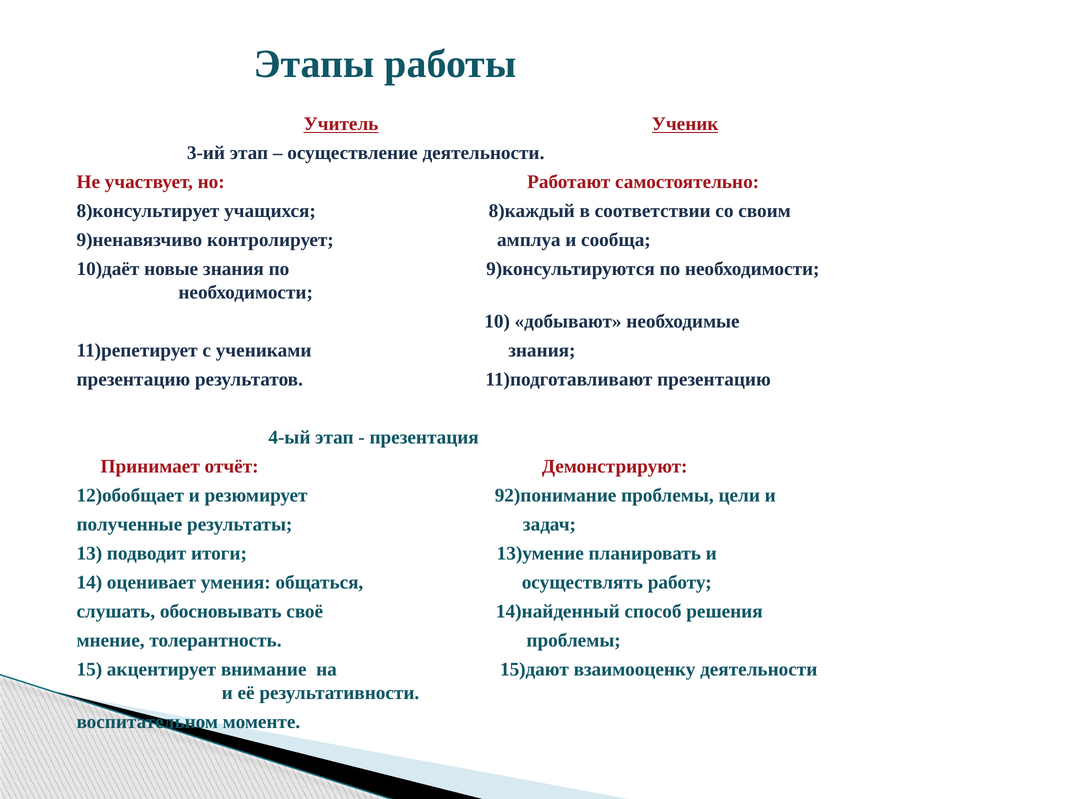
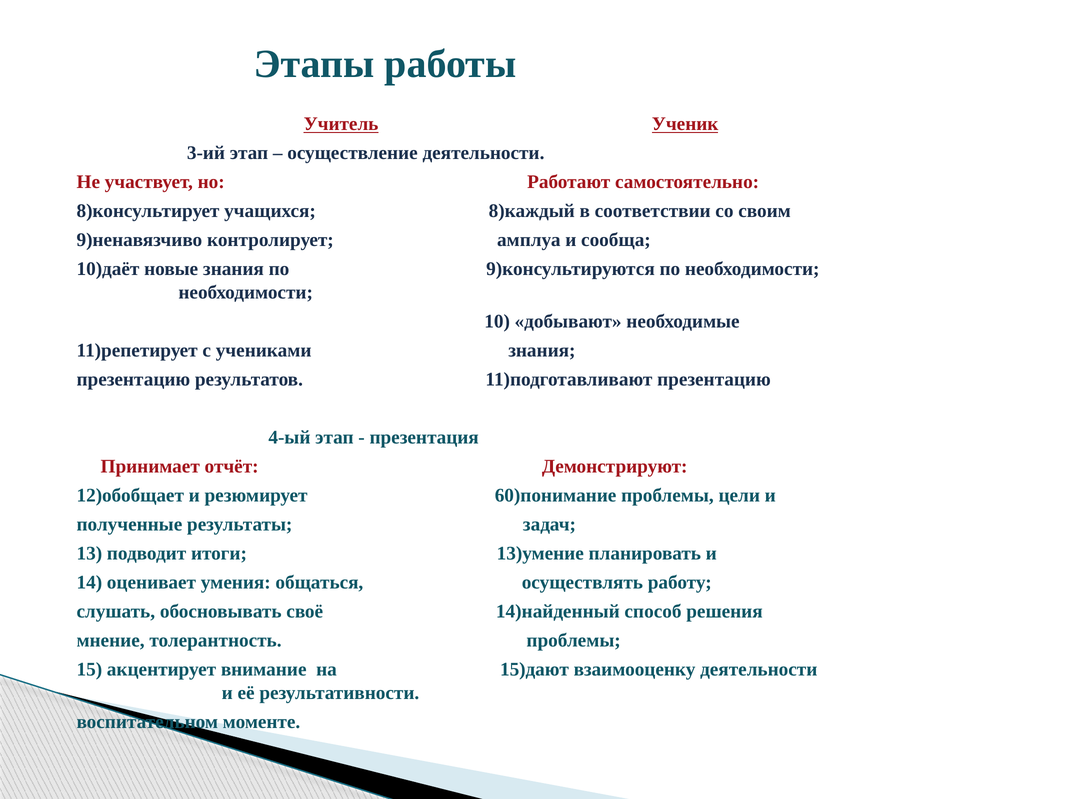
92)понимание: 92)понимание -> 60)понимание
